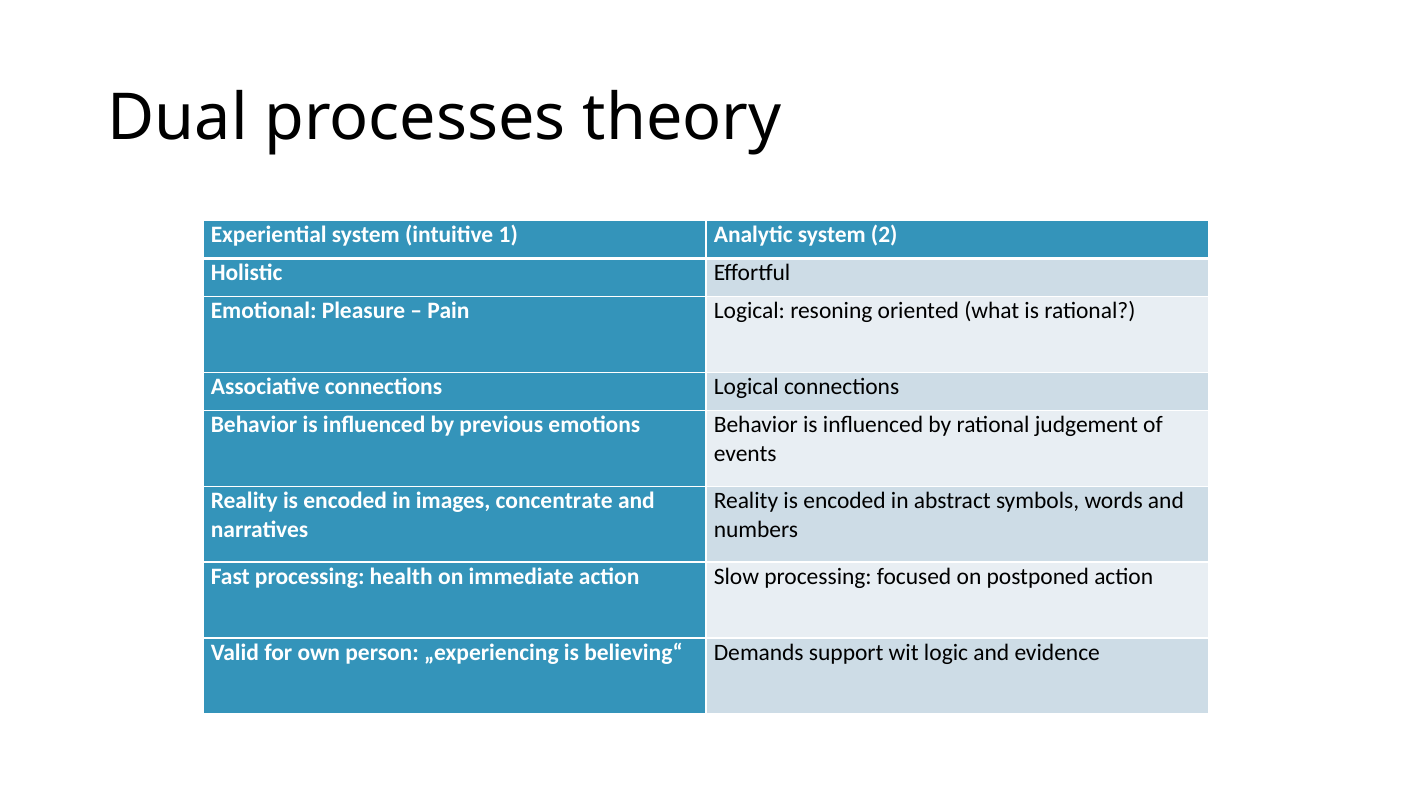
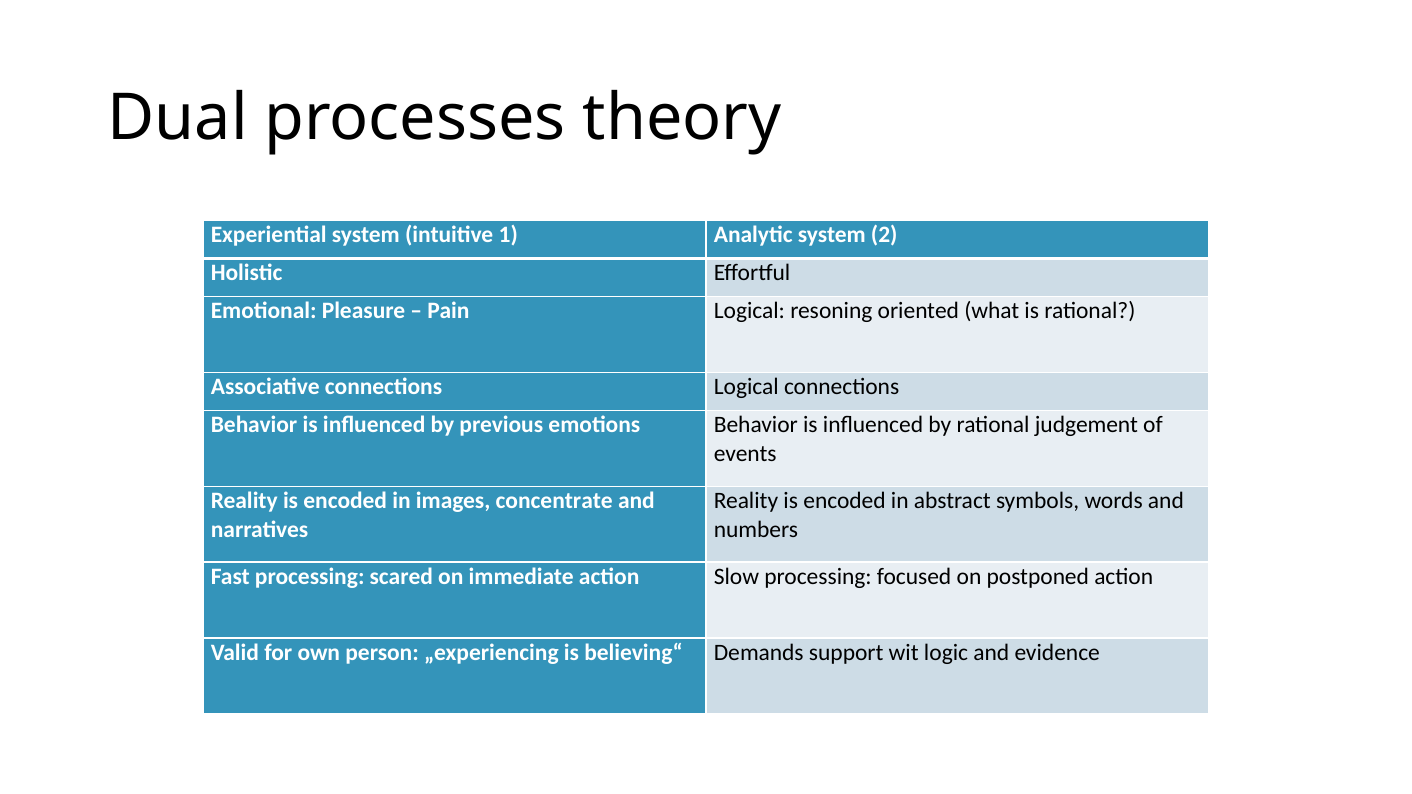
health: health -> scared
